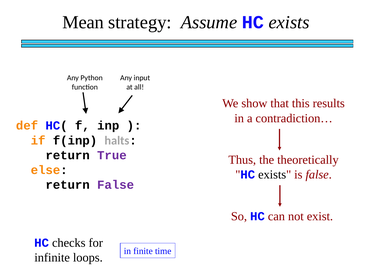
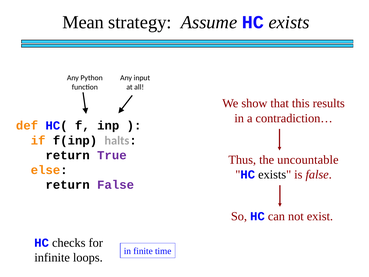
theoretically: theoretically -> uncountable
